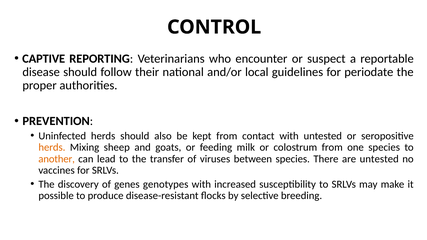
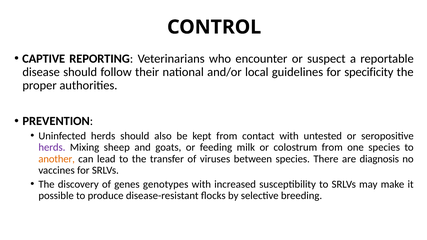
periodate: periodate -> specificity
herds at (52, 148) colour: orange -> purple
are untested: untested -> diagnosis
